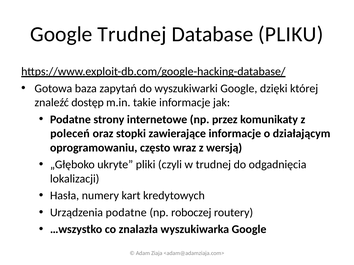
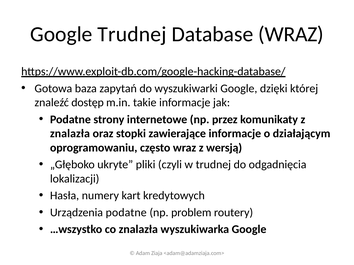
Database PLIKU: PLIKU -> WRAZ
poleceń at (70, 134): poleceń -> znalazła
roboczej: roboczej -> problem
